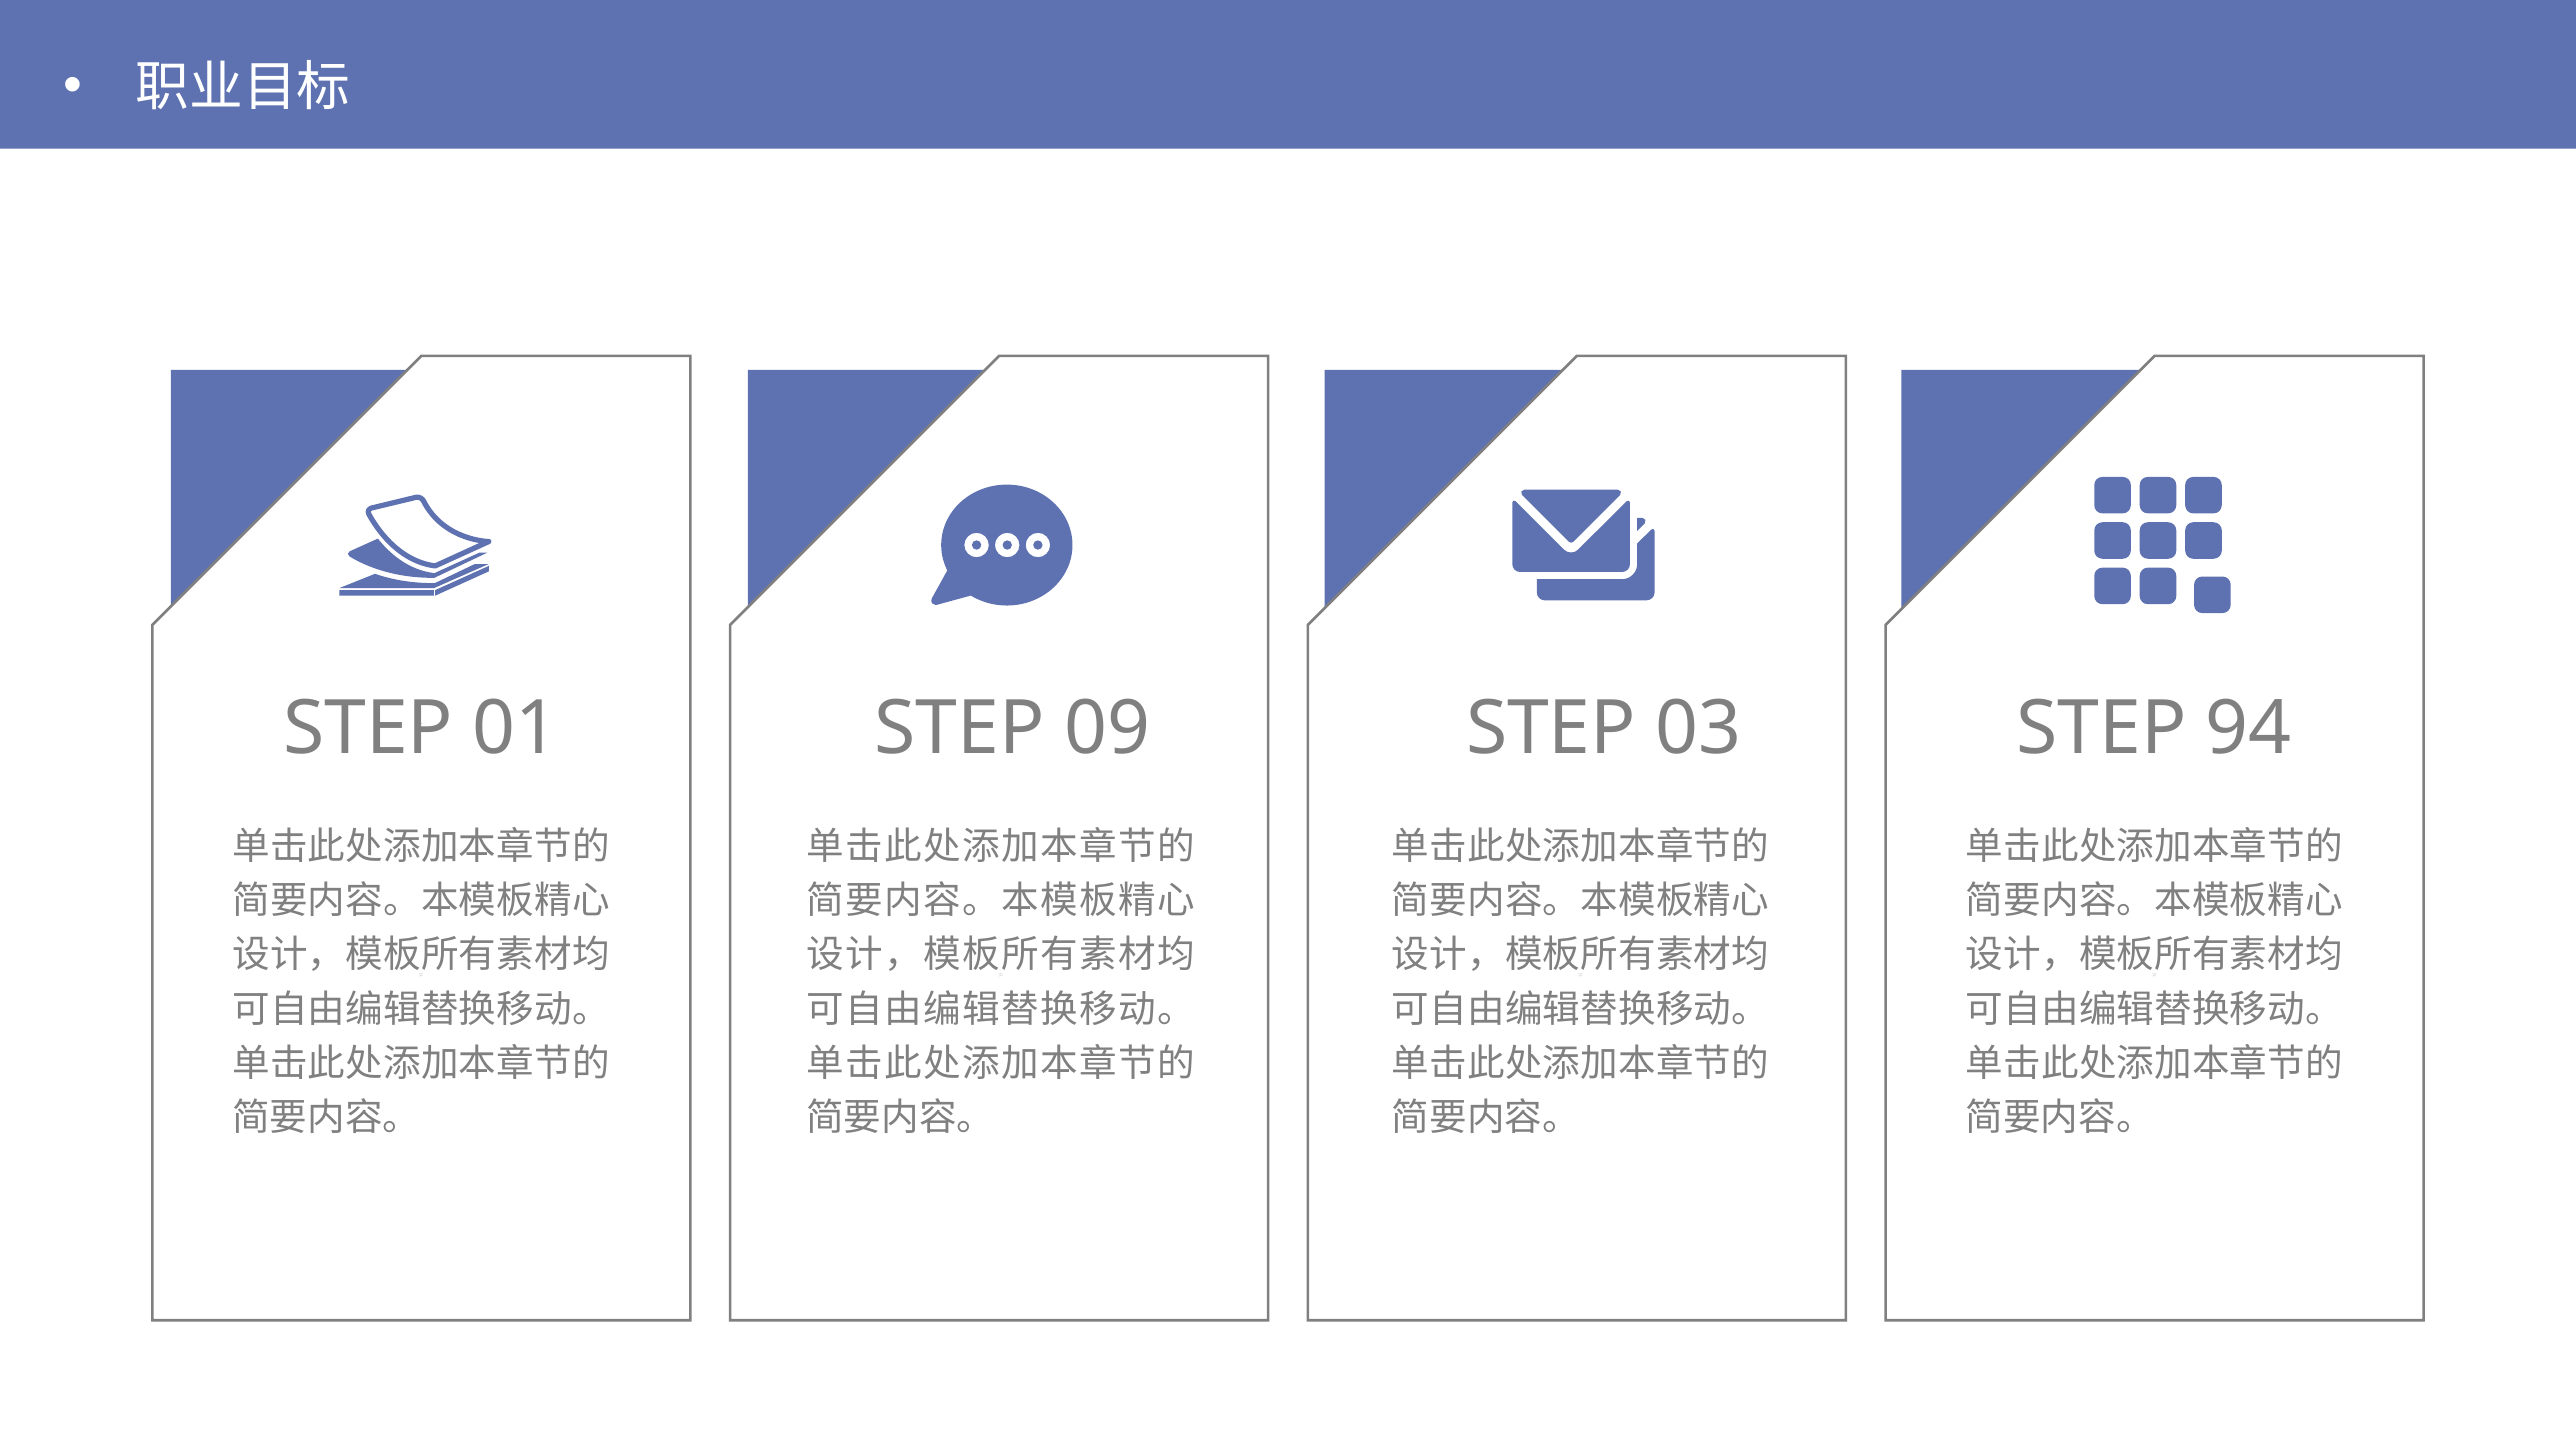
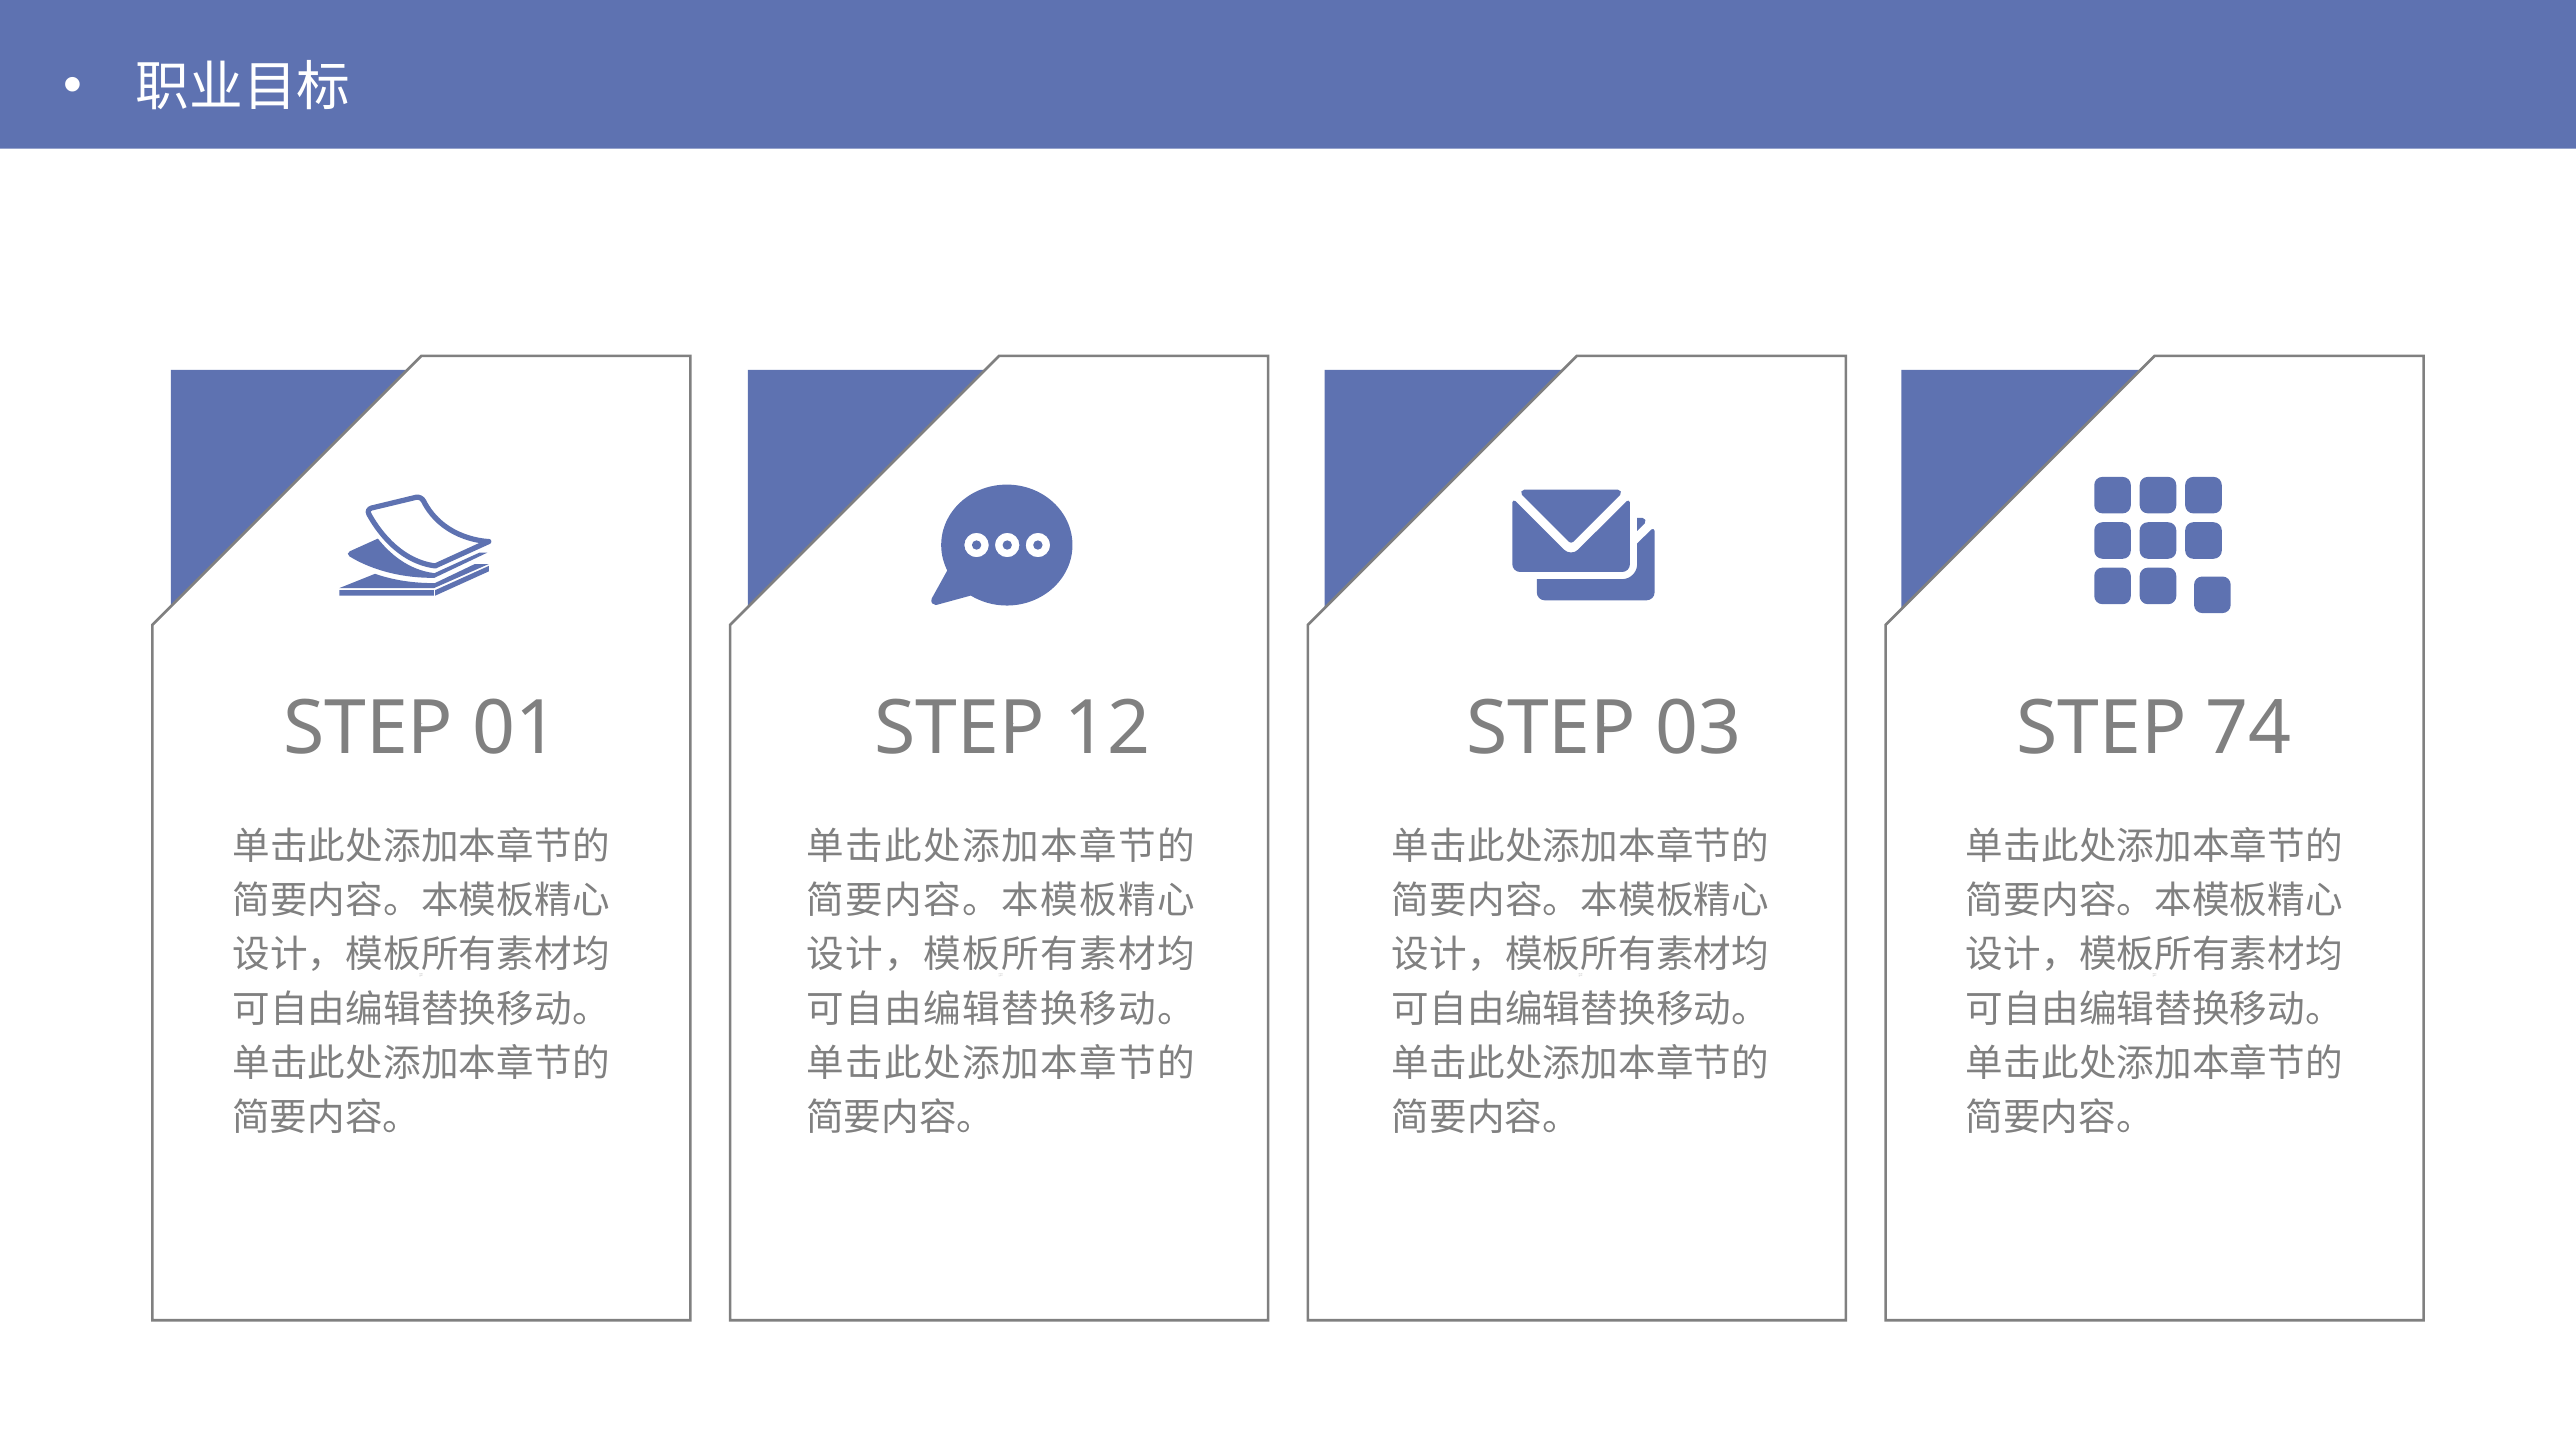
09: 09 -> 12
94: 94 -> 74
